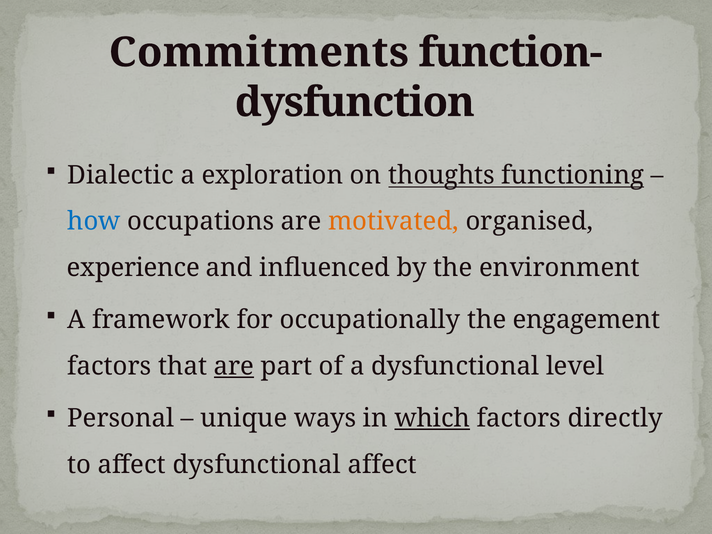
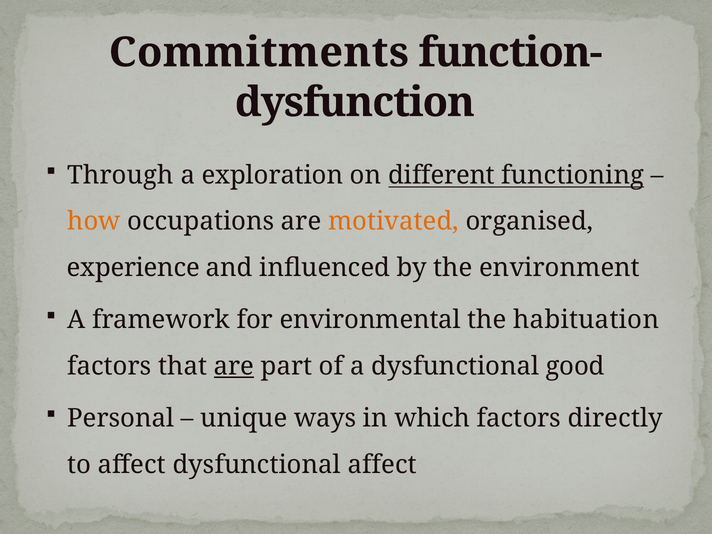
Dialectic: Dialectic -> Through
thoughts: thoughts -> different
how colour: blue -> orange
occupationally: occupationally -> environmental
engagement: engagement -> habituation
level: level -> good
which underline: present -> none
